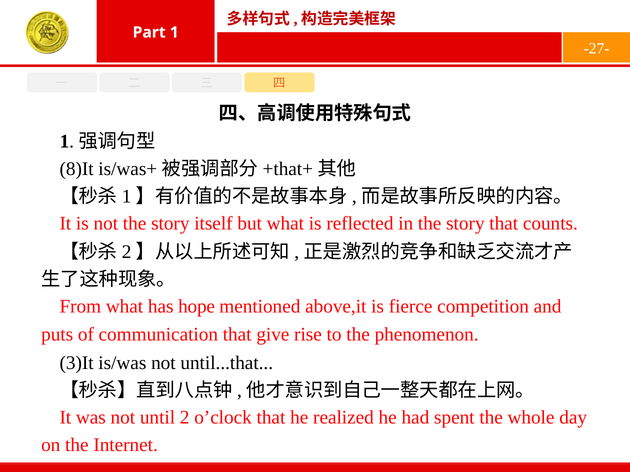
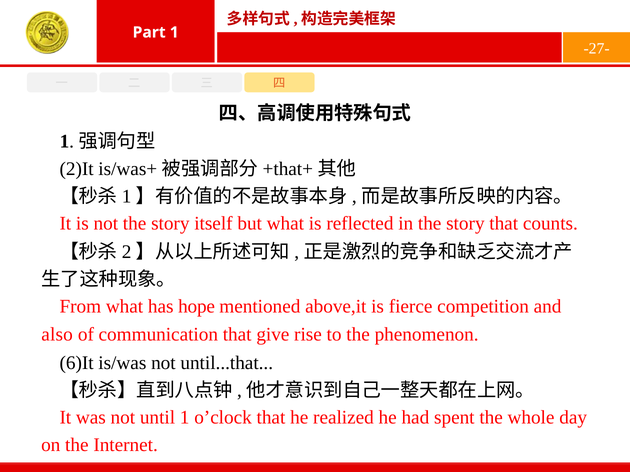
8)It: 8)It -> 2)It
puts: puts -> also
3)It: 3)It -> 6)It
until 2: 2 -> 1
